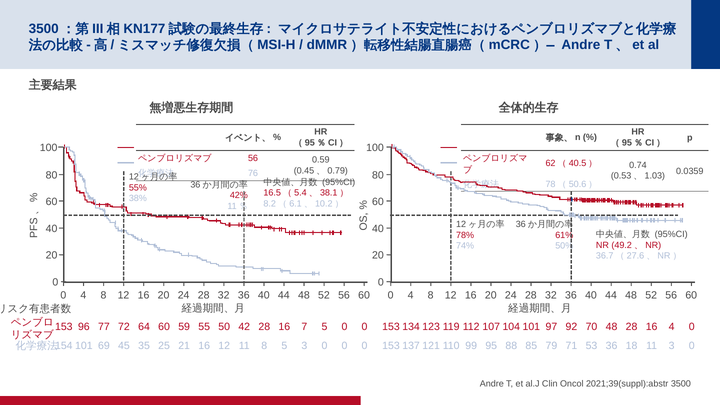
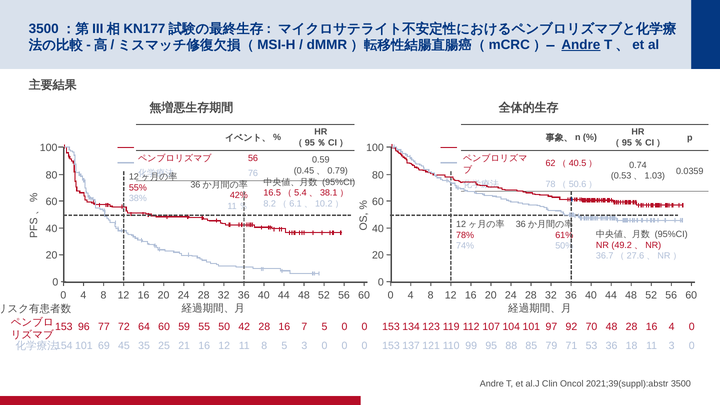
Andre at (581, 45) underline: none -> present
